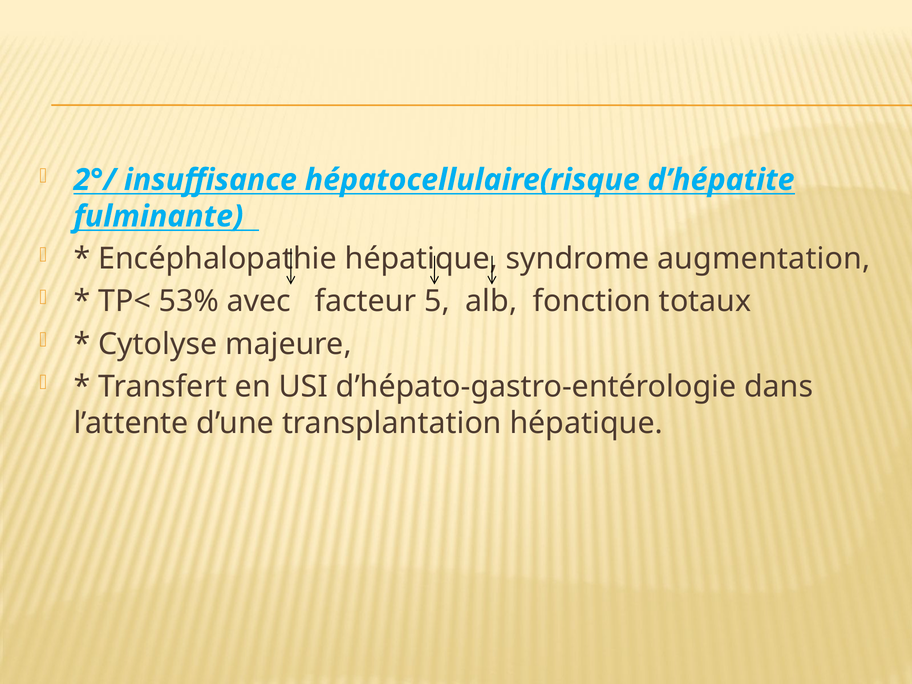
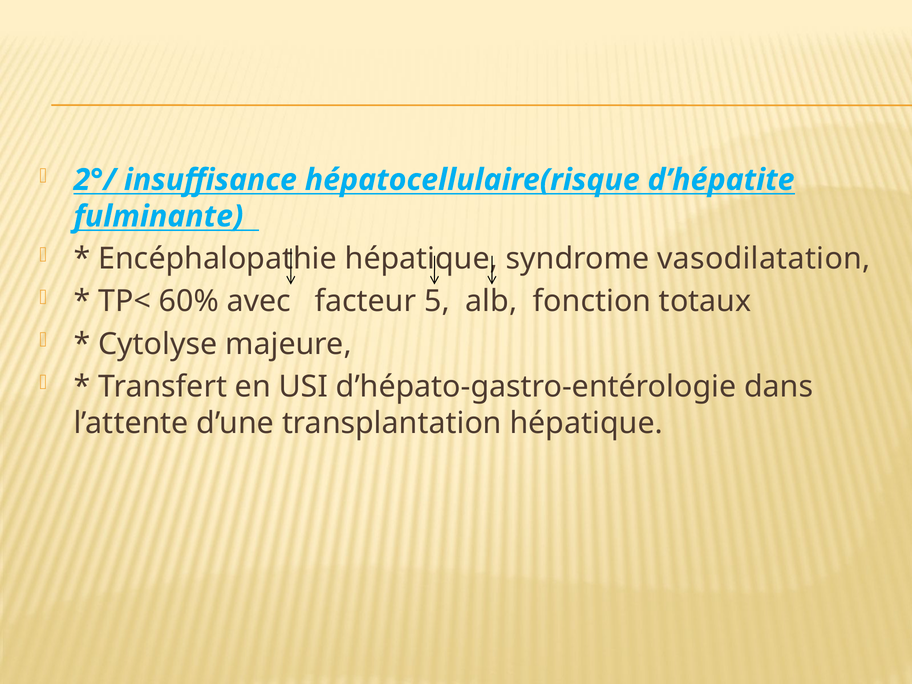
augmentation: augmentation -> vasodilatation
53%: 53% -> 60%
